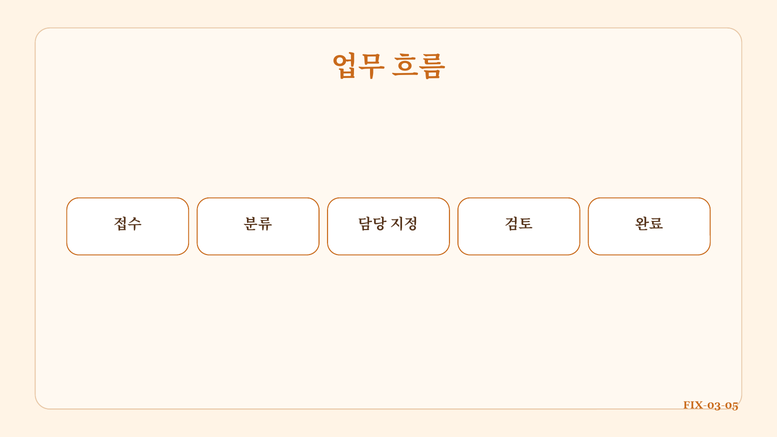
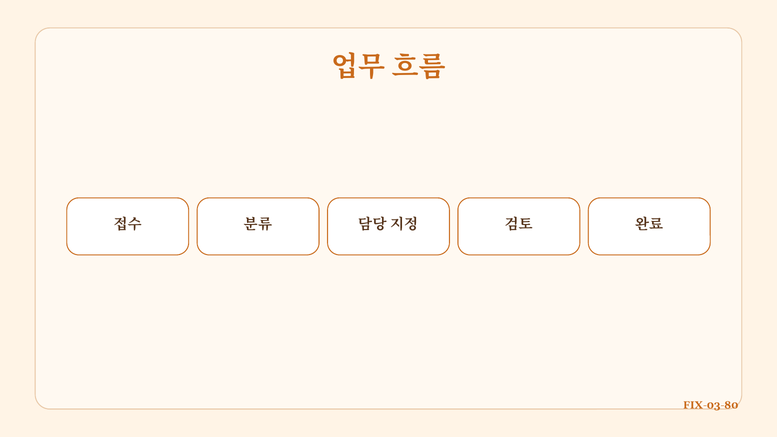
FIX-03-05: FIX-03-05 -> FIX-03-80
